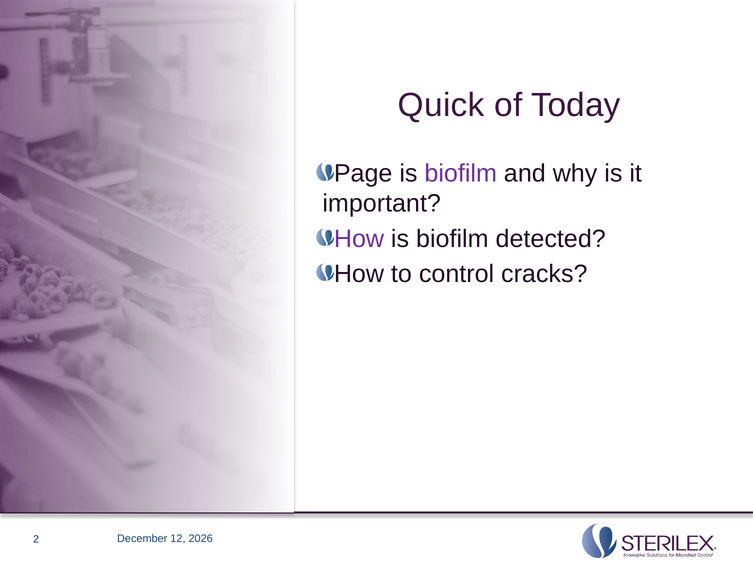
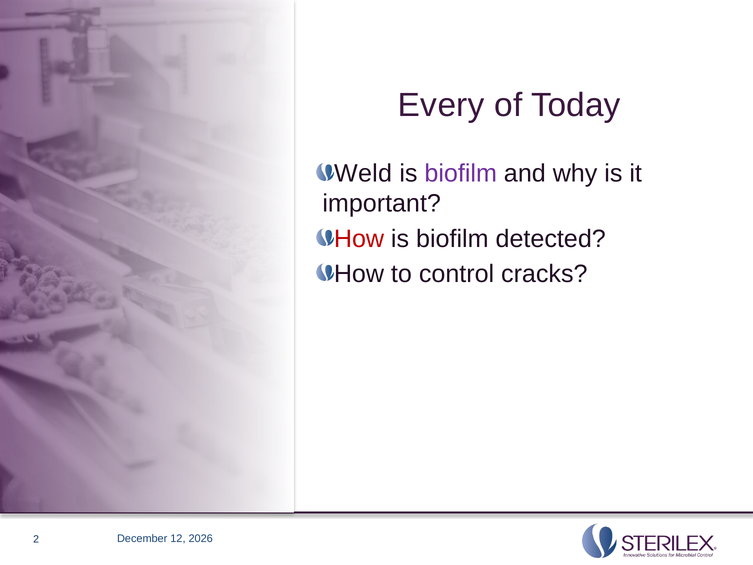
Quick: Quick -> Every
Page: Page -> Weld
How at (359, 239) colour: purple -> red
